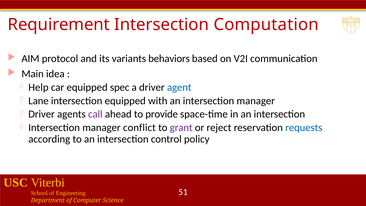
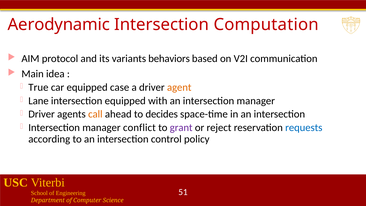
Requirement: Requirement -> Aerodynamic
Help: Help -> True
spec: spec -> case
agent colour: blue -> orange
call colour: purple -> orange
provide: provide -> decides
